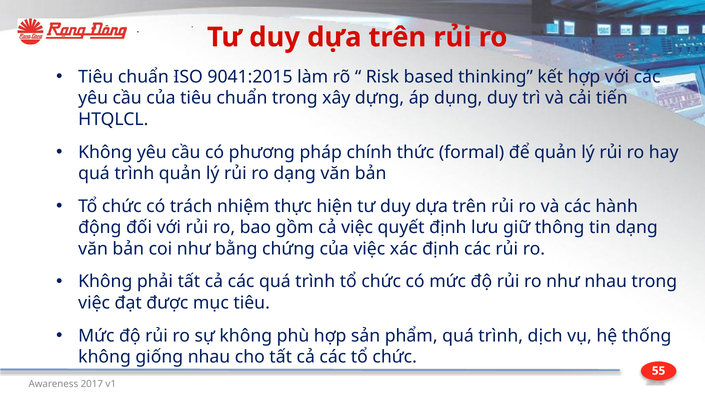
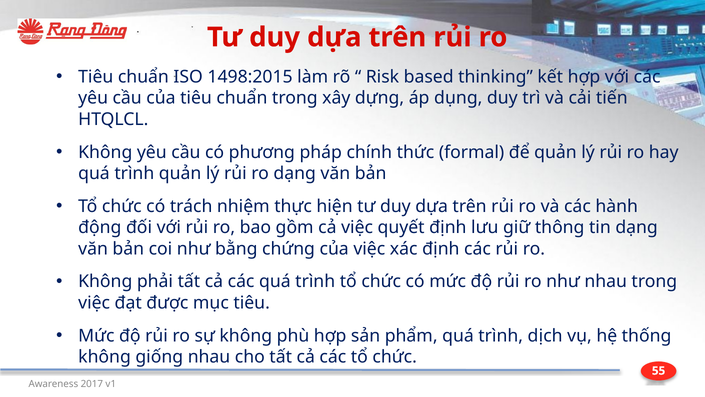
9041:2015: 9041:2015 -> 1498:2015
